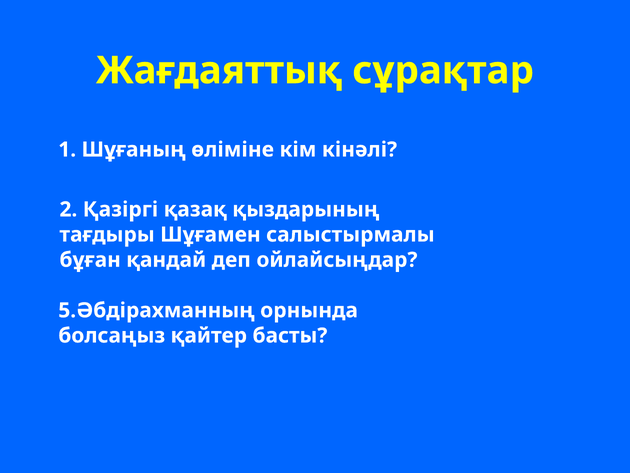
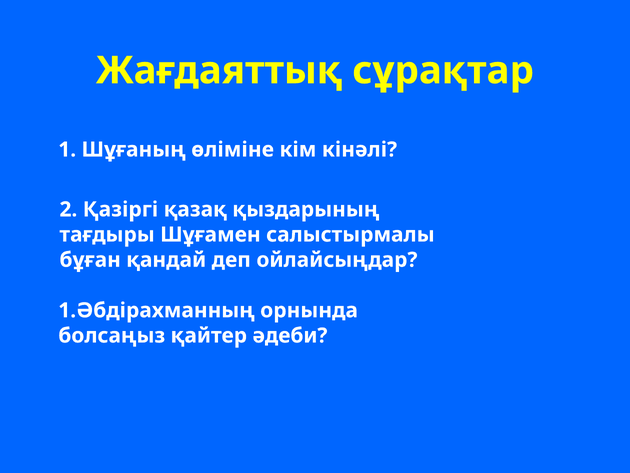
5.Әбдірахманның: 5.Әбдірахманның -> 1.Әбдірахманның
басты: басты -> әдеби
